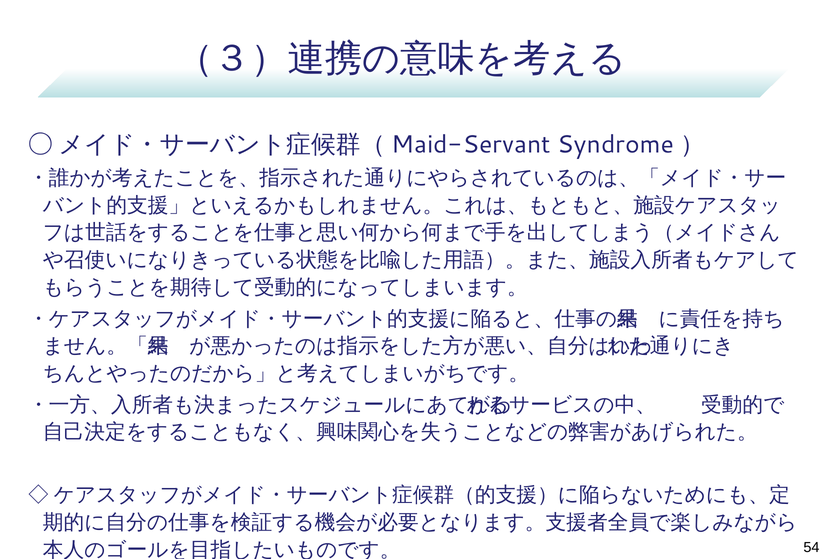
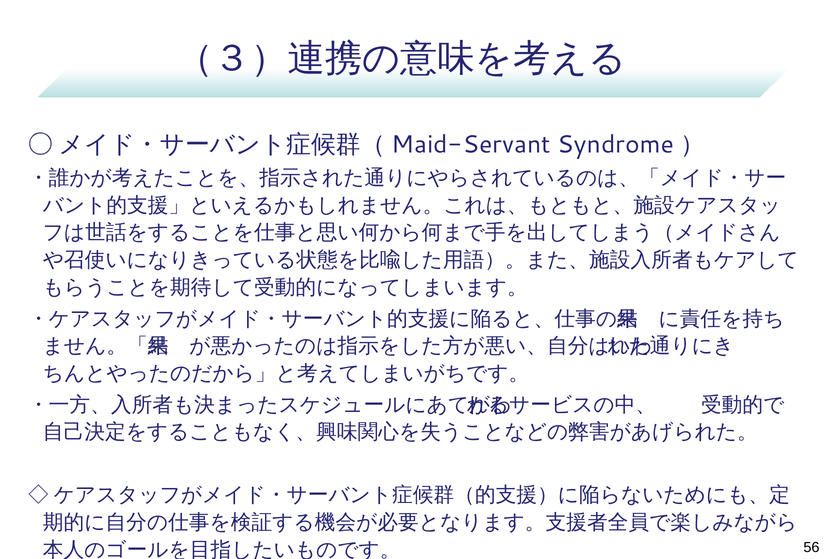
54: 54 -> 56
